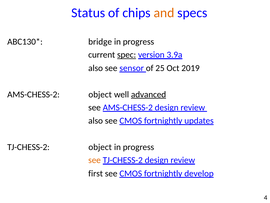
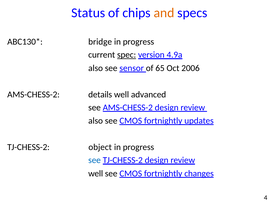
3.9a: 3.9a -> 4.9a
25: 25 -> 65
2019: 2019 -> 2006
AMS-CHESS-2 object: object -> details
advanced underline: present -> none
see at (95, 160) colour: orange -> blue
first at (96, 173): first -> well
develop: develop -> changes
